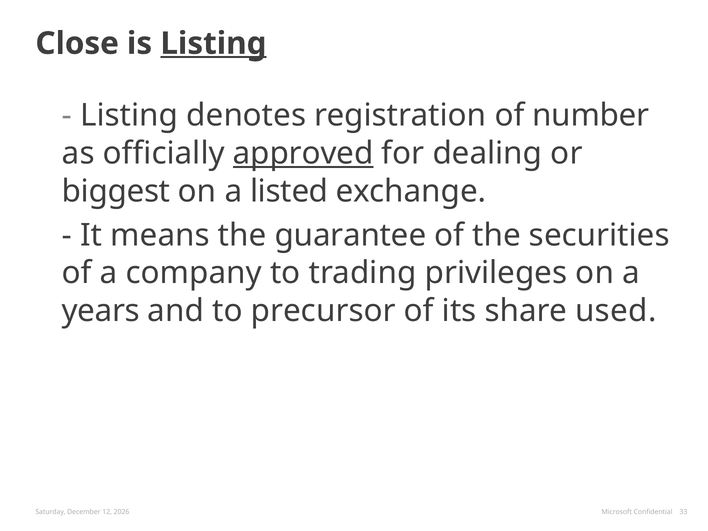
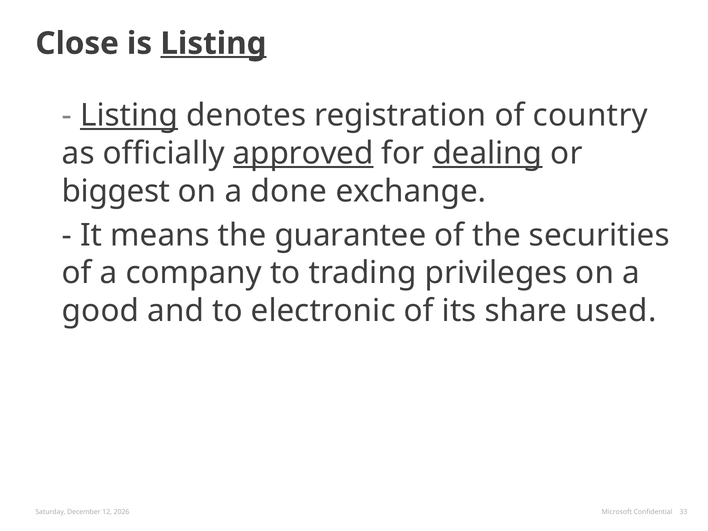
Listing at (129, 116) underline: none -> present
number: number -> country
dealing underline: none -> present
listed: listed -> done
years: years -> good
precursor: precursor -> electronic
